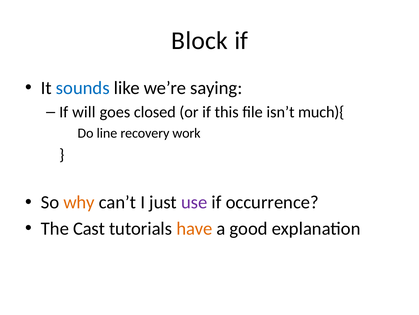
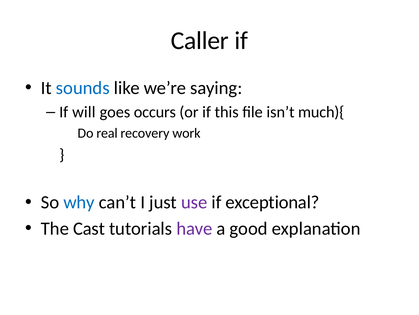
Block: Block -> Caller
closed: closed -> occurs
line: line -> real
why colour: orange -> blue
occurrence: occurrence -> exceptional
have colour: orange -> purple
